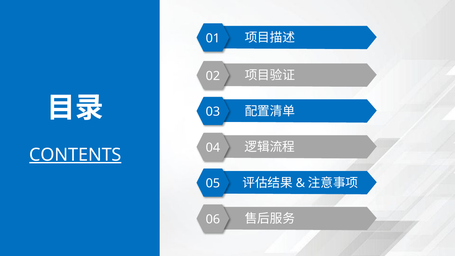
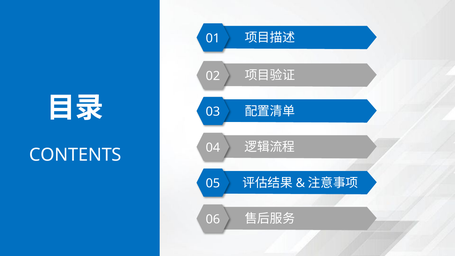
CONTENTS underline: present -> none
